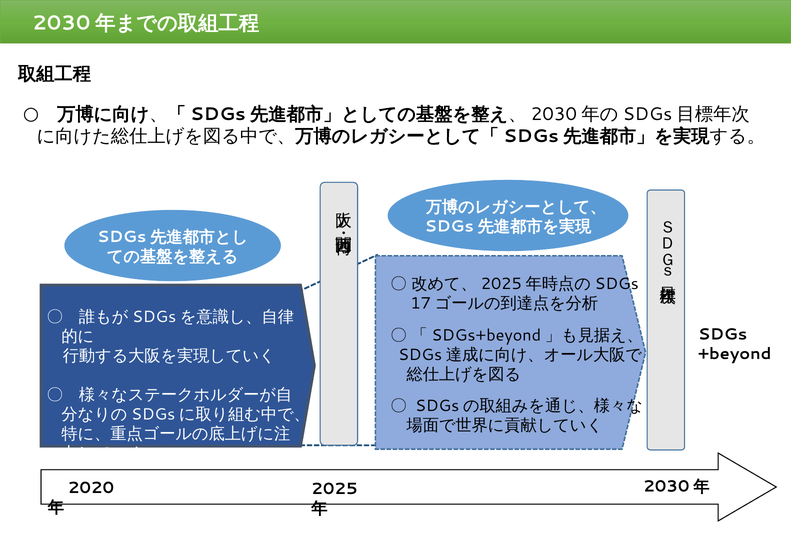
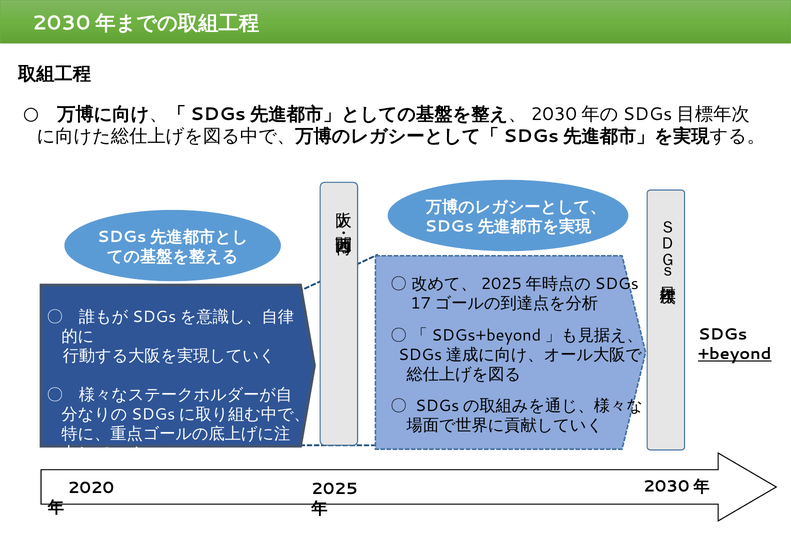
+beyond underline: none -> present
